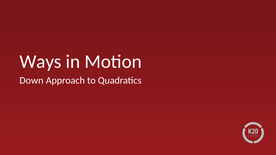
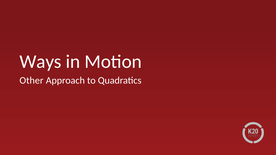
Down: Down -> Other
